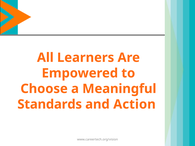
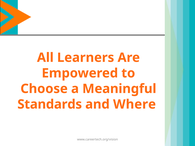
Action: Action -> Where
